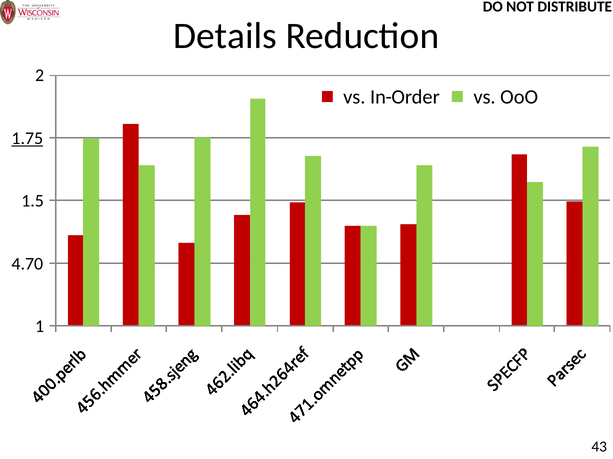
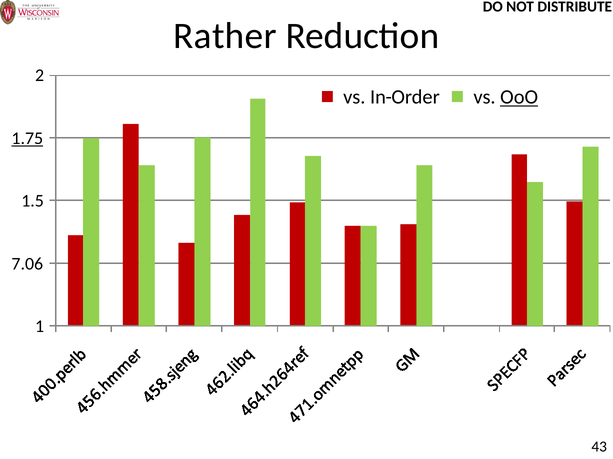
Details: Details -> Rather
OoO underline: none -> present
4.70: 4.70 -> 7.06
